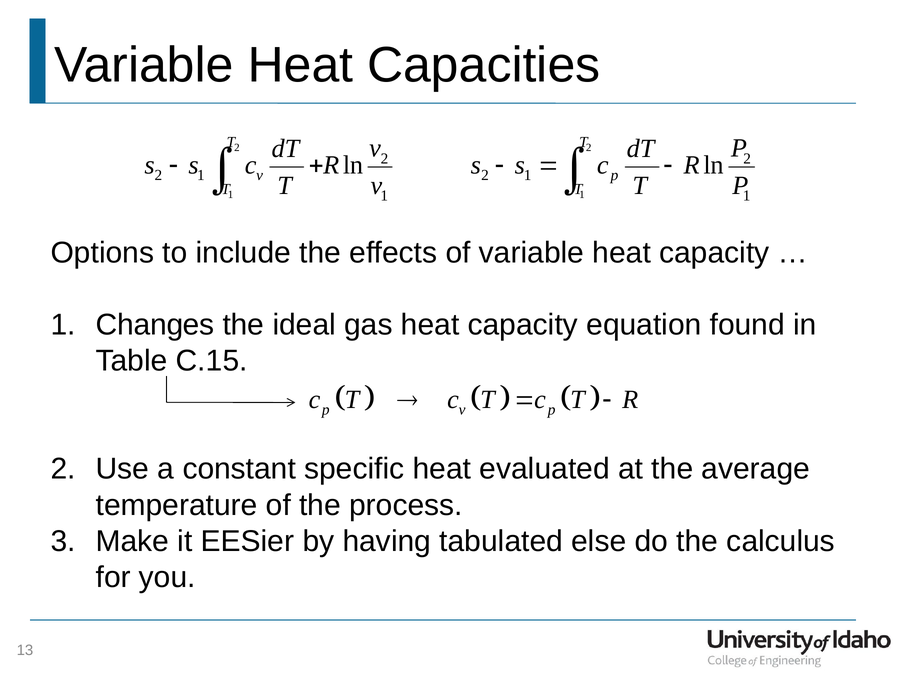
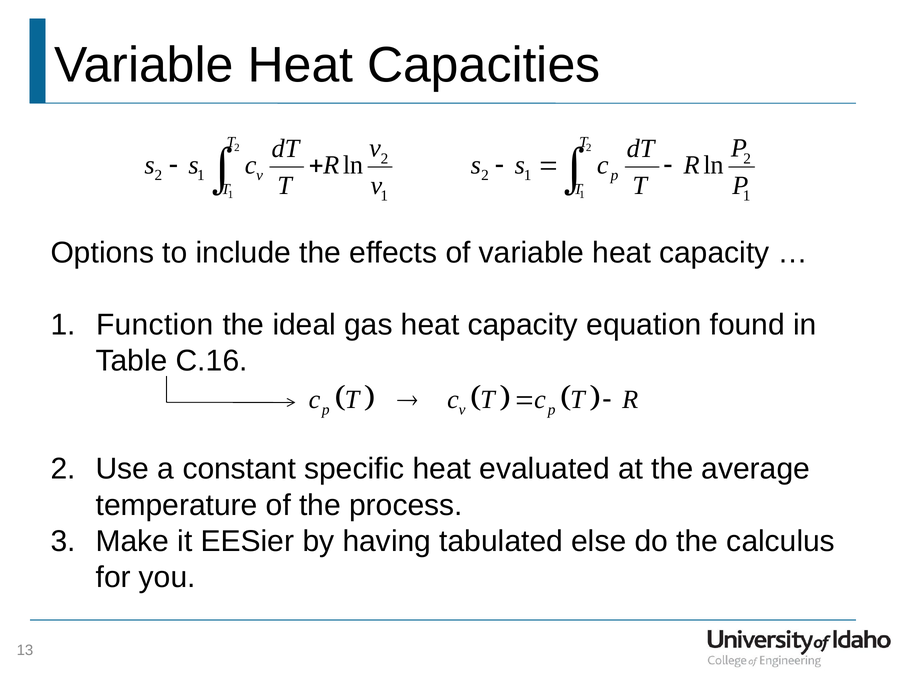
Changes: Changes -> Function
C.15: C.15 -> C.16
